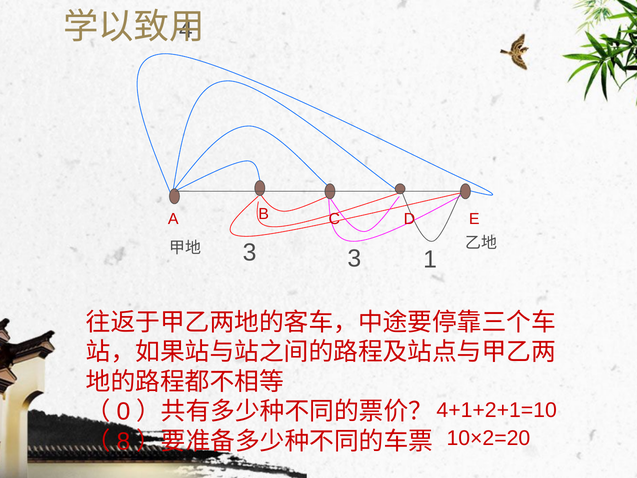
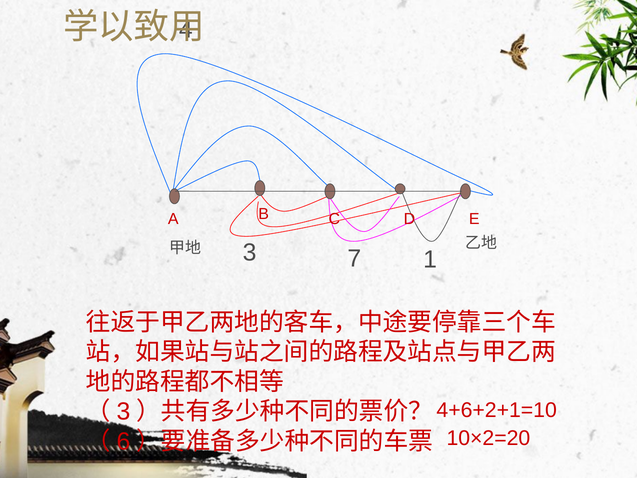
3 3: 3 -> 7
4+1+2+1=10: 4+1+2+1=10 -> 4+6+2+1=10
0 at (123, 412): 0 -> 3
8: 8 -> 6
